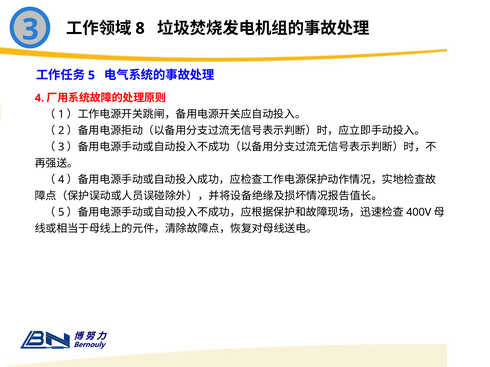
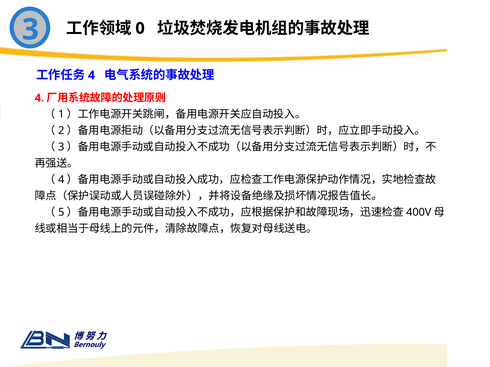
8: 8 -> 0
5 at (91, 75): 5 -> 4
